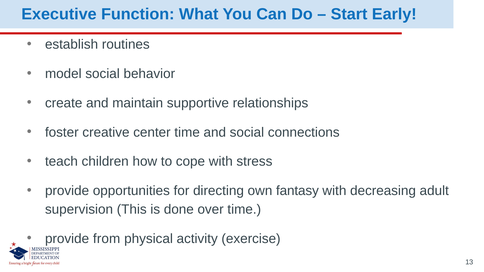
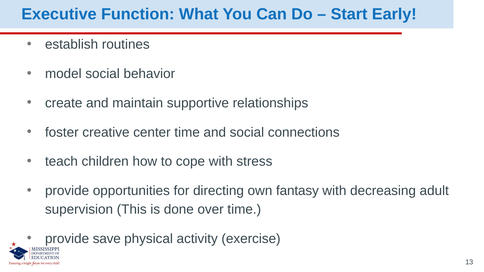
from: from -> save
